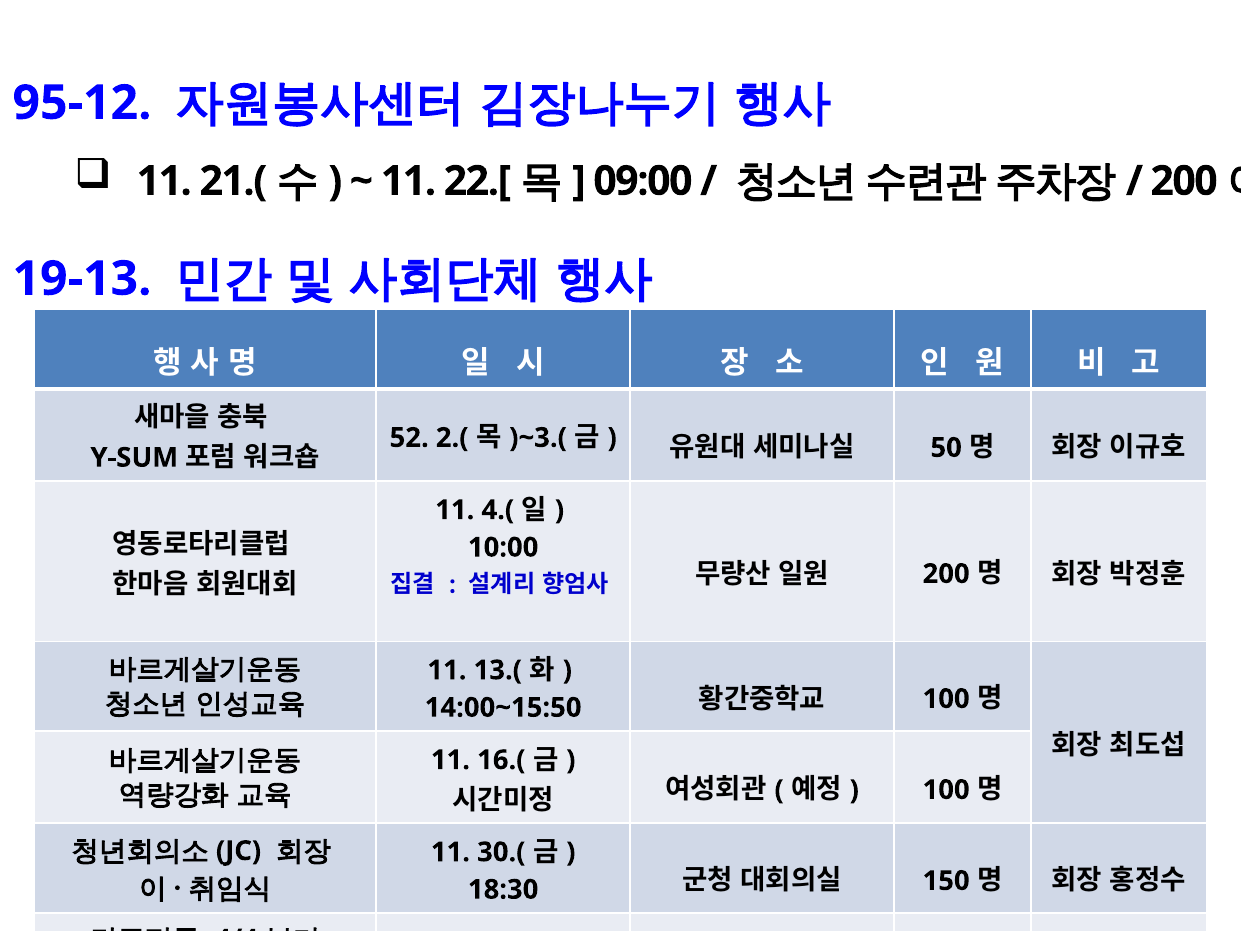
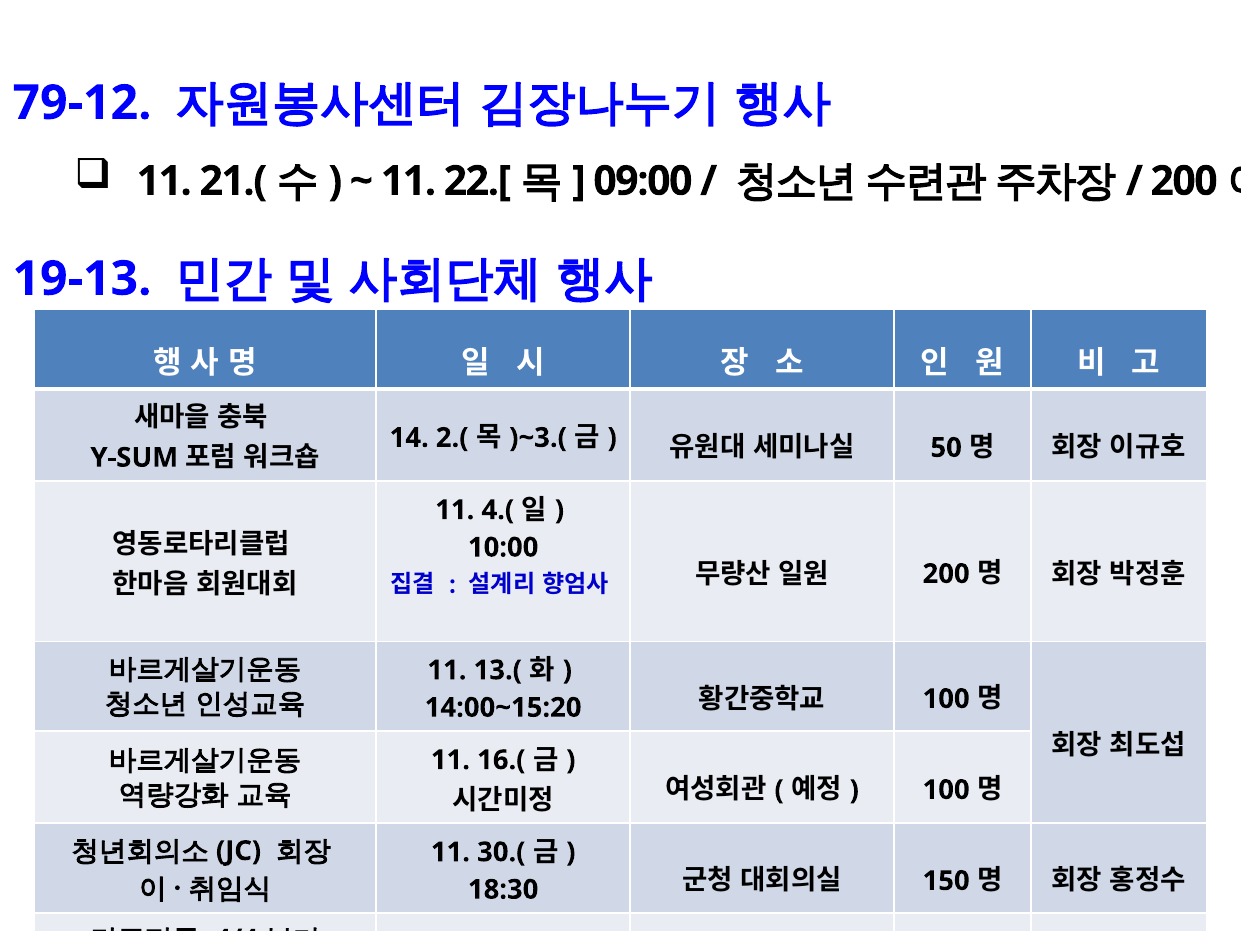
95-12: 95-12 -> 79-12
52: 52 -> 14
14:00~15:50: 14:00~15:50 -> 14:00~15:20
